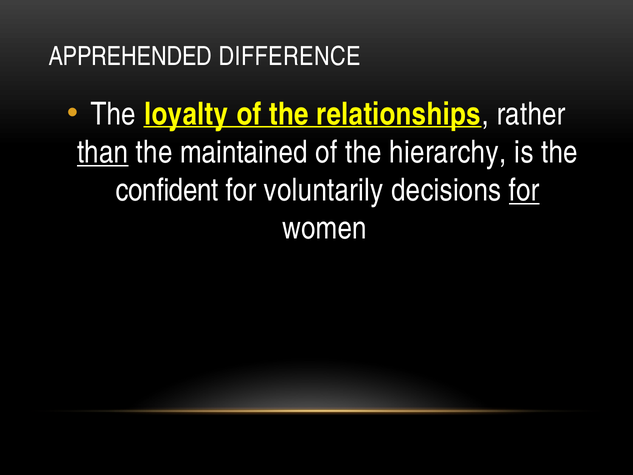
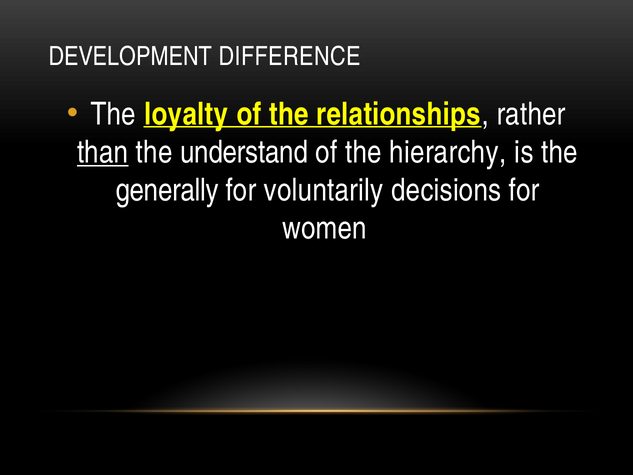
APPREHENDED: APPREHENDED -> DEVELOPMENT
maintained: maintained -> understand
confident: confident -> generally
for at (524, 190) underline: present -> none
